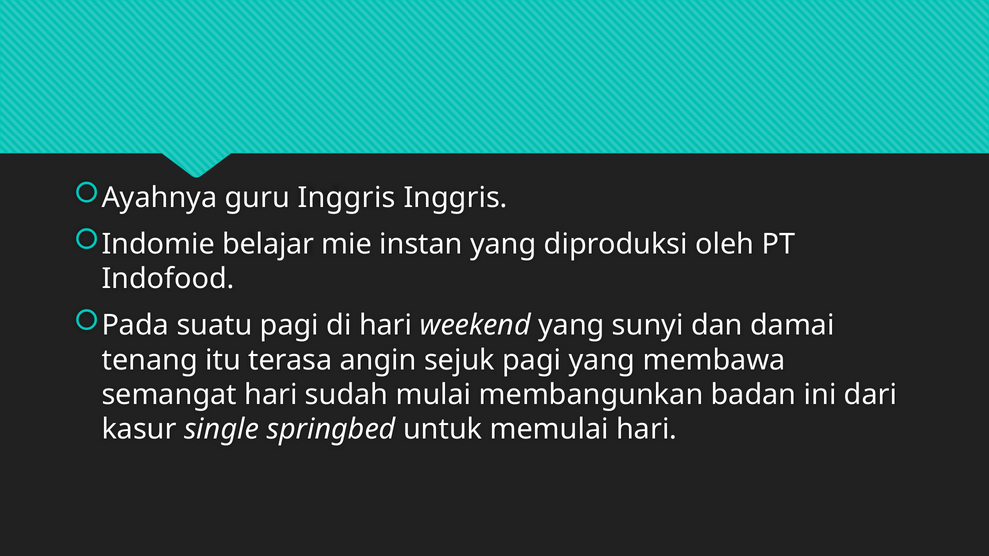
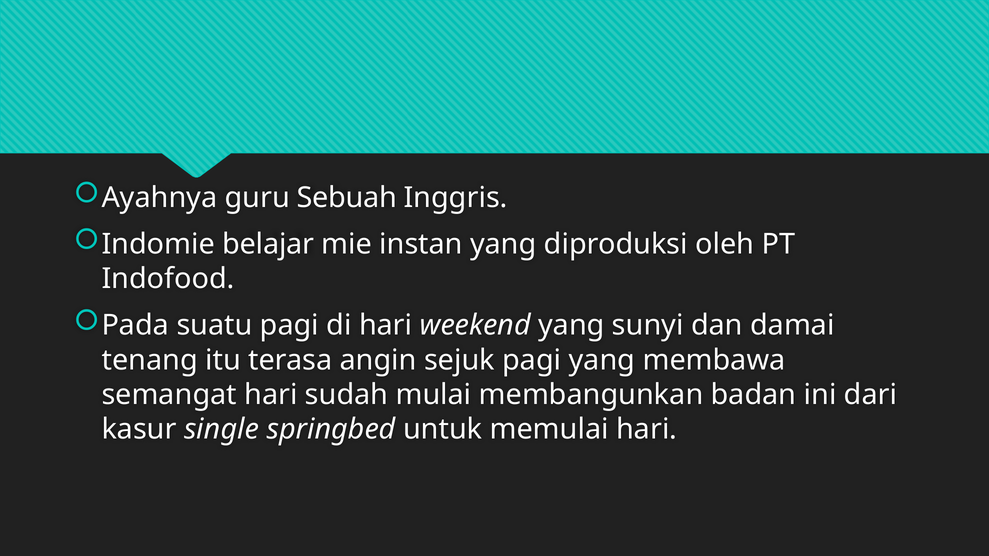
guru Inggris: Inggris -> Sebuah
